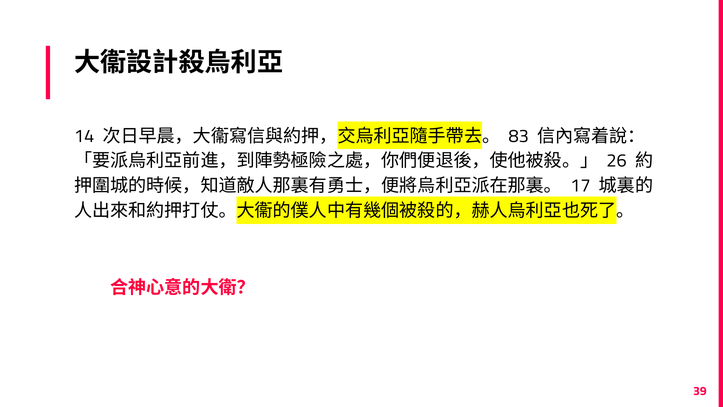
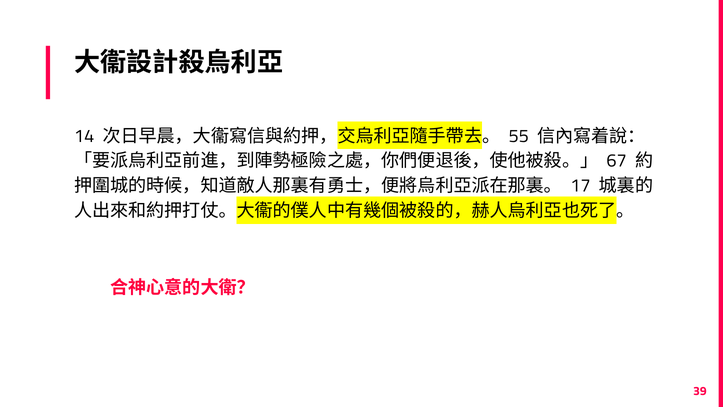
83: 83 -> 55
26: 26 -> 67
